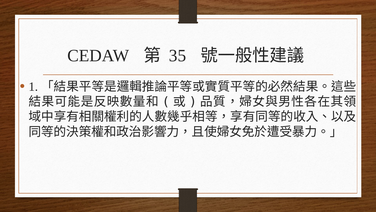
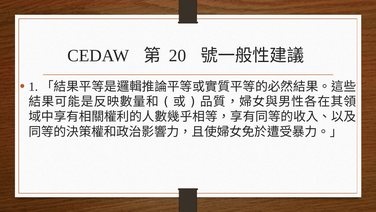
35: 35 -> 20
